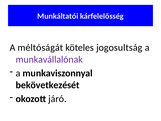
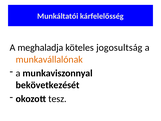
méltóságát: méltóságát -> meghaladja
munkavállalónak colour: purple -> orange
járó: járó -> tesz
